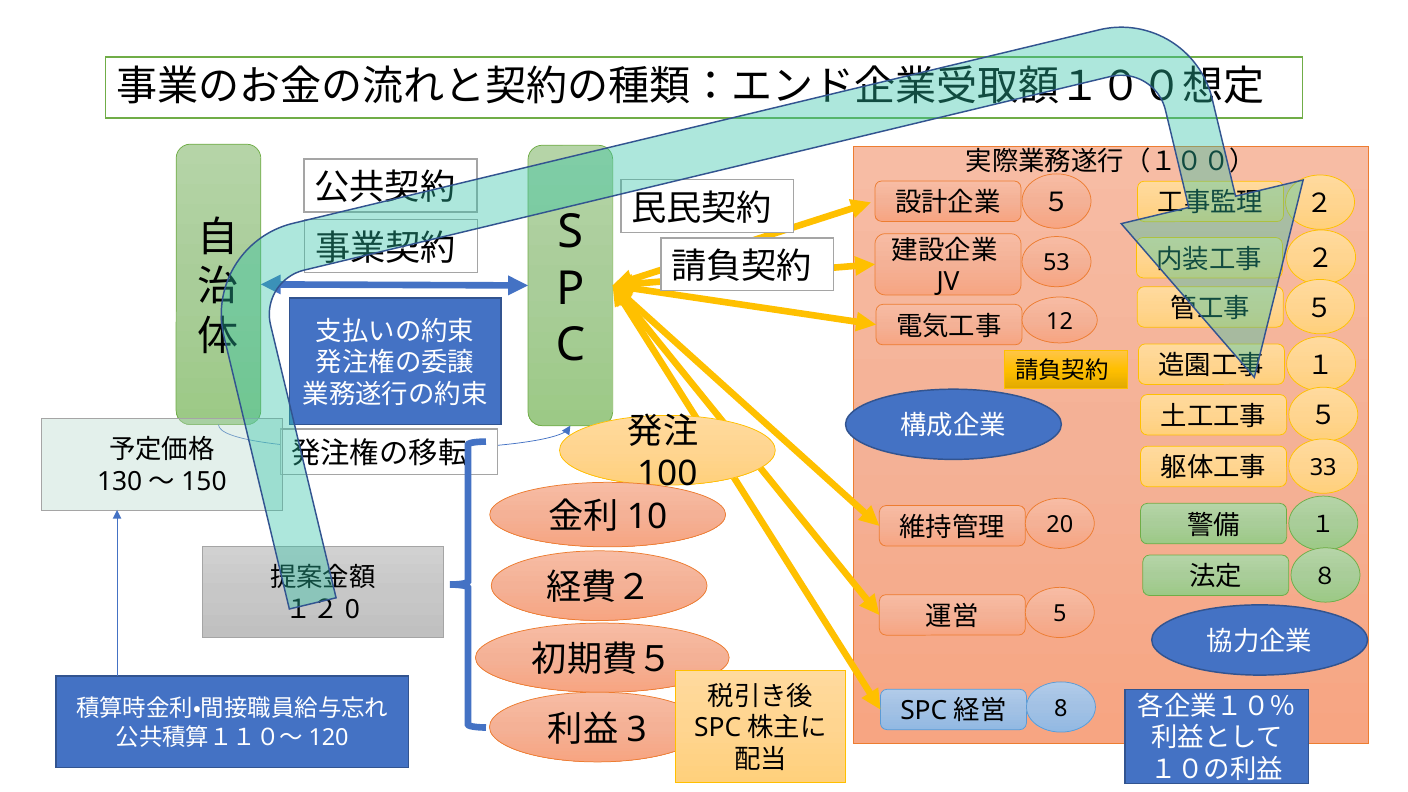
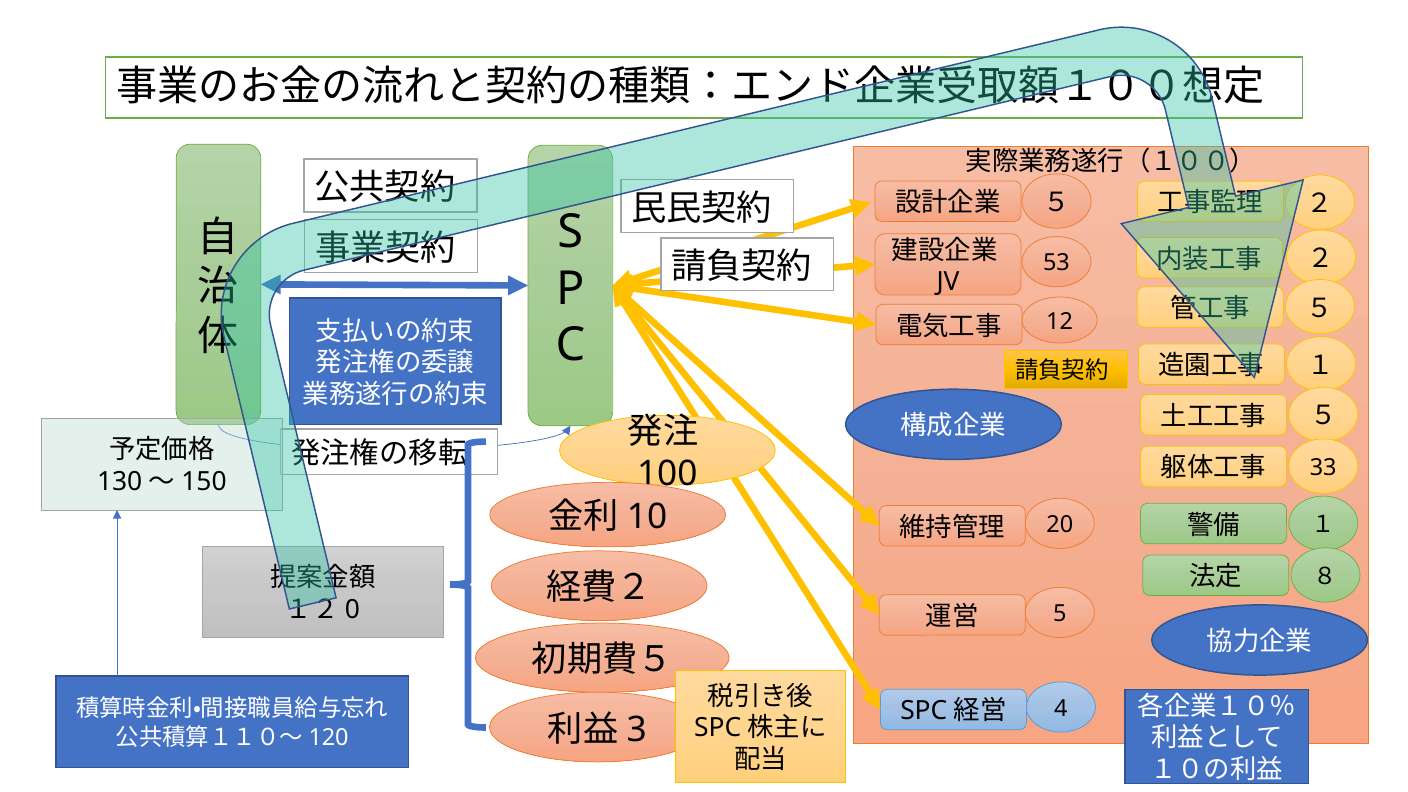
8: 8 -> 4
